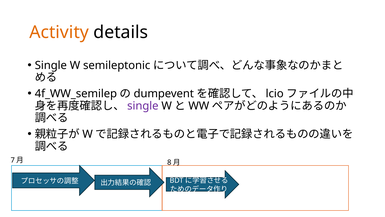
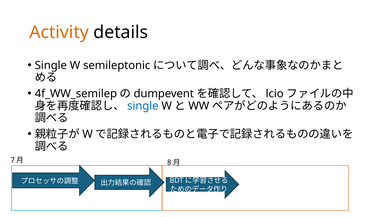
single at (143, 106) colour: purple -> blue
